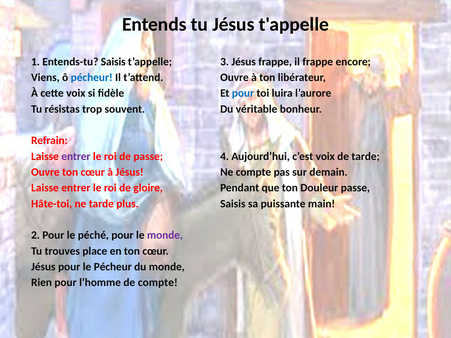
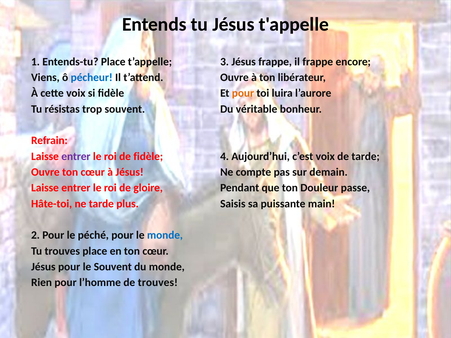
Entends-tu Saisis: Saisis -> Place
pour at (243, 93) colour: blue -> orange
de passe: passe -> fidèle
monde at (165, 235) colour: purple -> blue
le Pécheur: Pécheur -> Souvent
de compte: compte -> trouves
